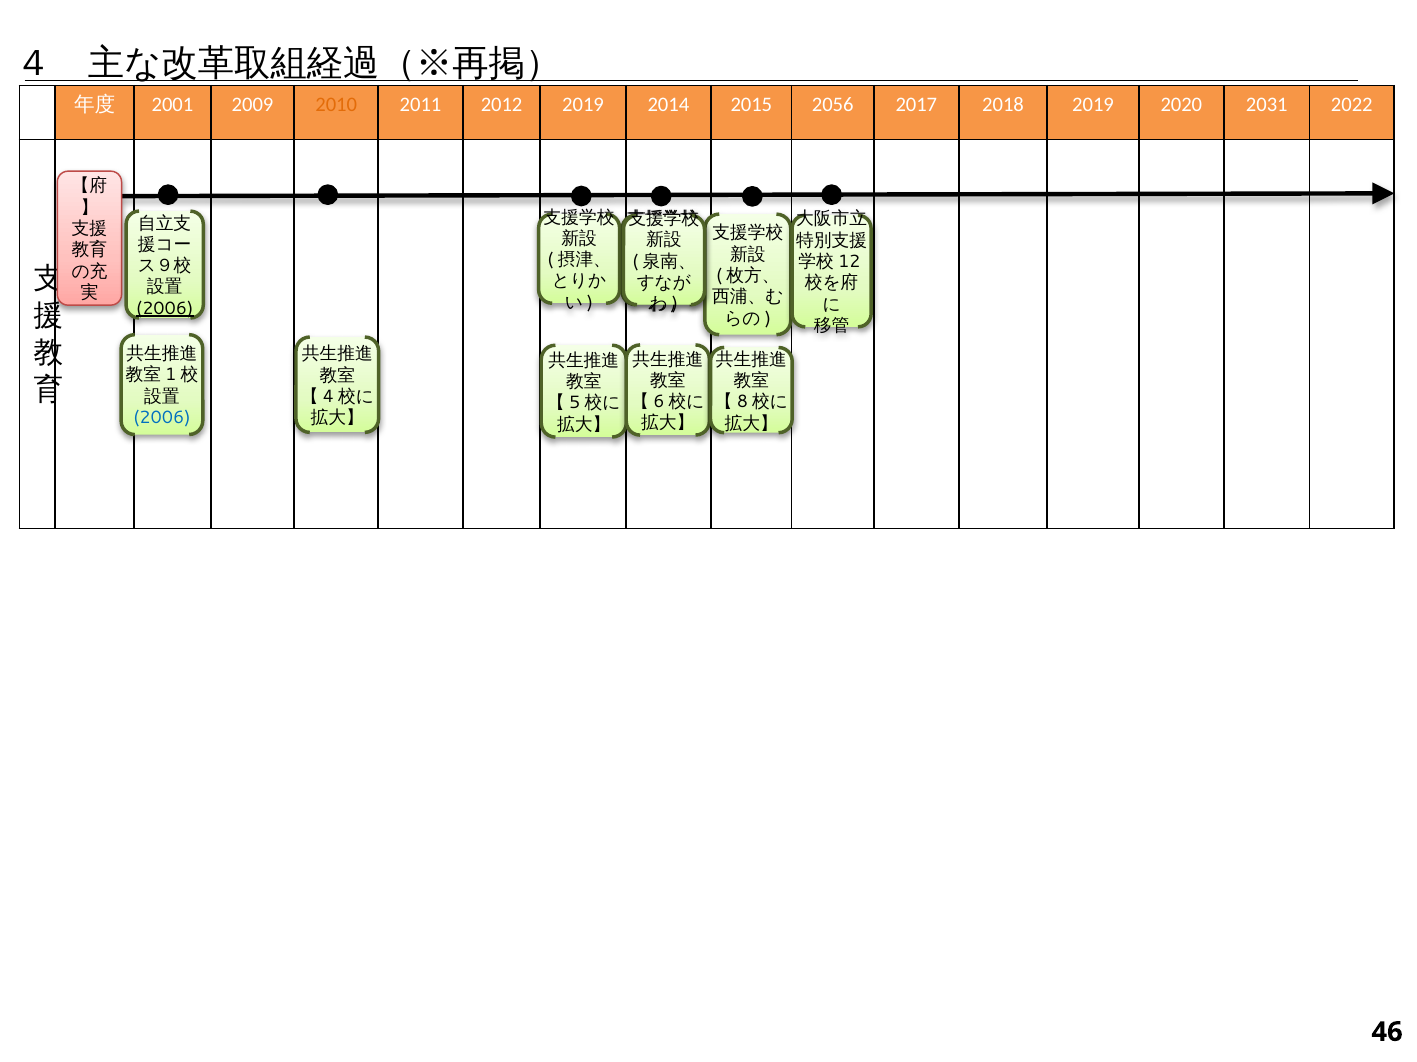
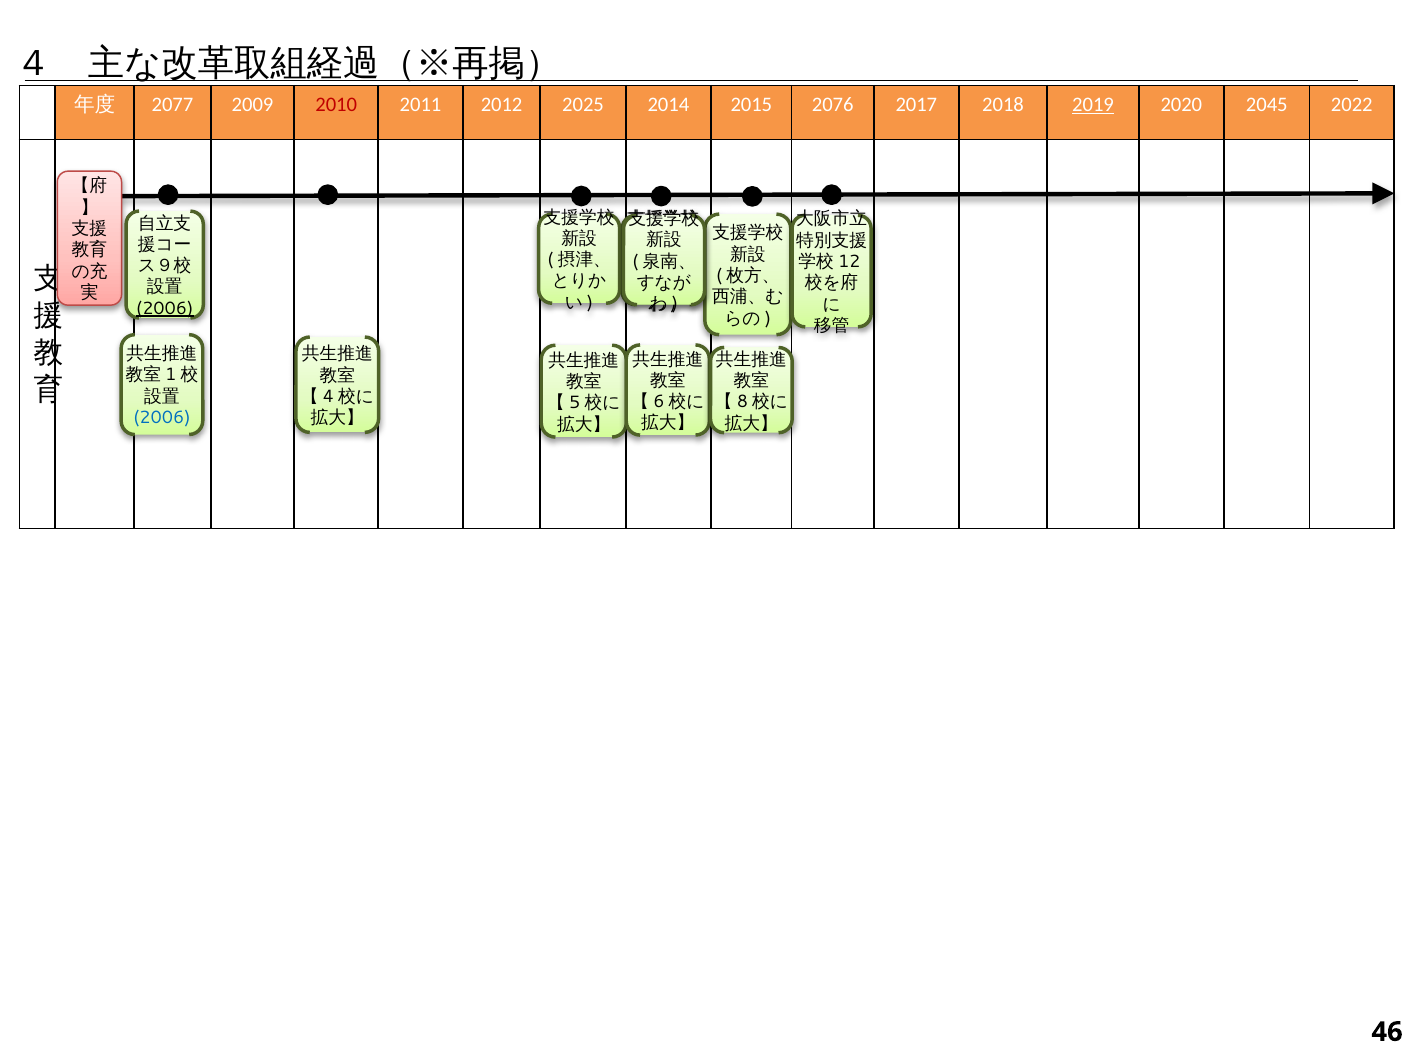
2001: 2001 -> 2077
2010 colour: orange -> red
2012 2019: 2019 -> 2025
2056: 2056 -> 2076
2019 at (1093, 105) underline: none -> present
2031: 2031 -> 2045
